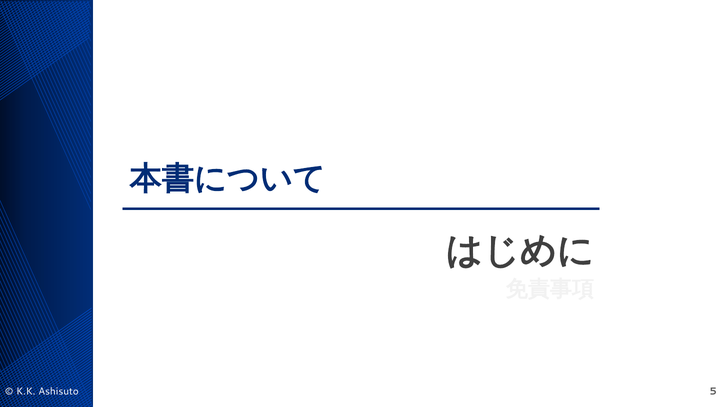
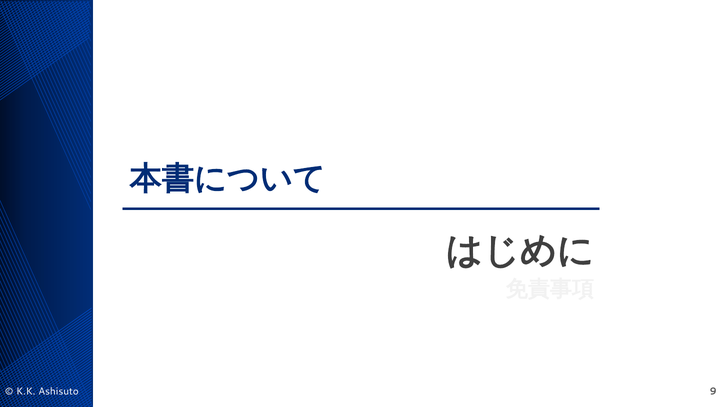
5: 5 -> 9
